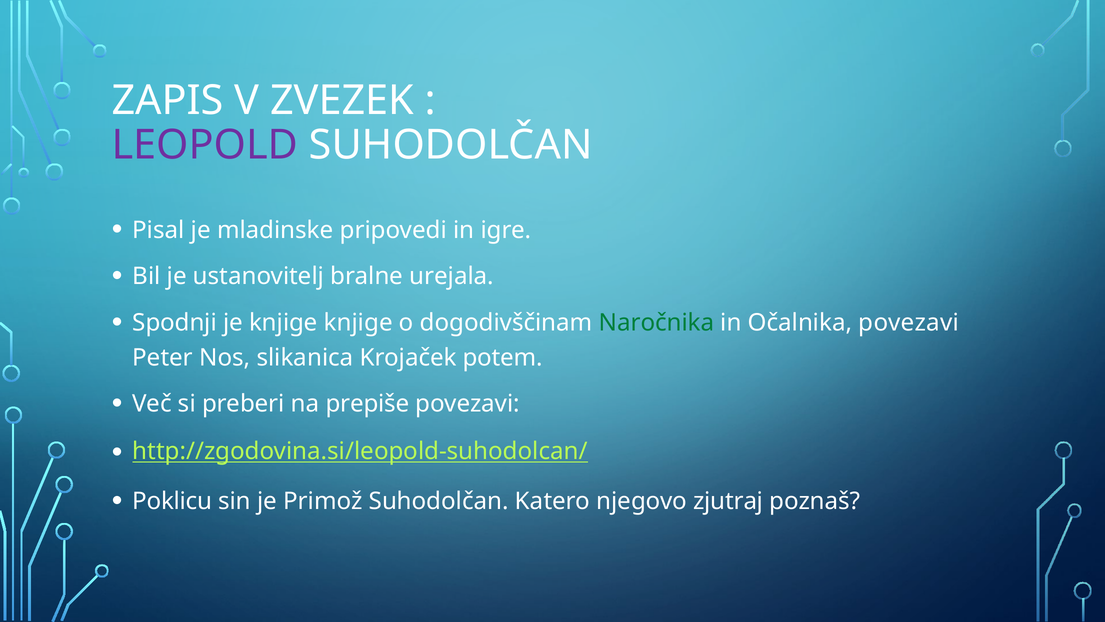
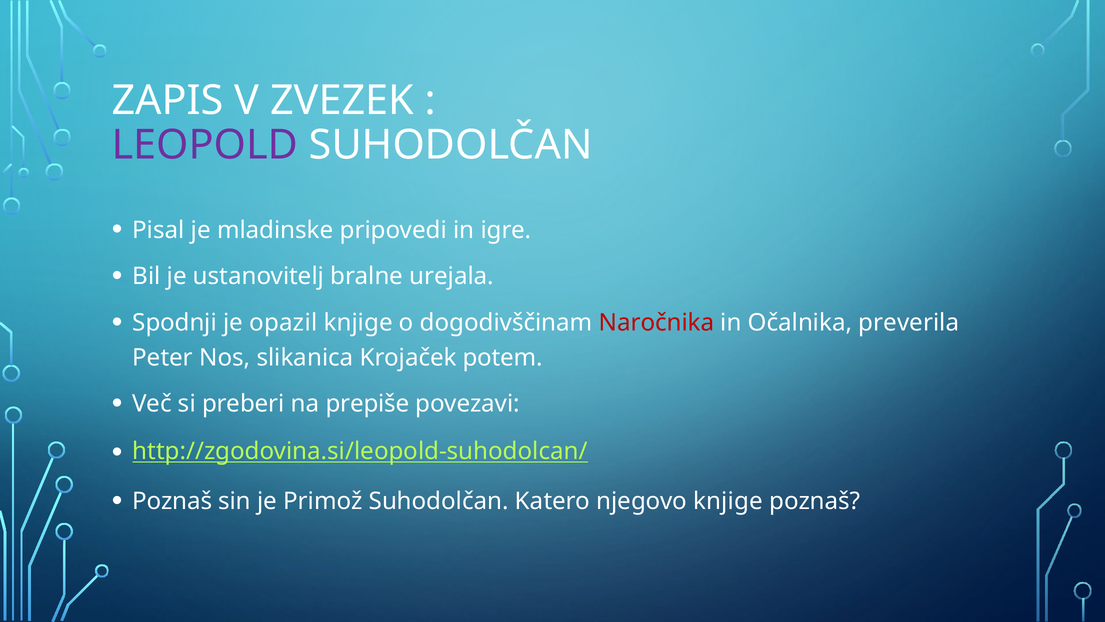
je knjige: knjige -> opazil
Naročnika colour: green -> red
Očalnika povezavi: povezavi -> preverila
Poklicu at (172, 501): Poklicu -> Poznaš
njegovo zjutraj: zjutraj -> knjige
